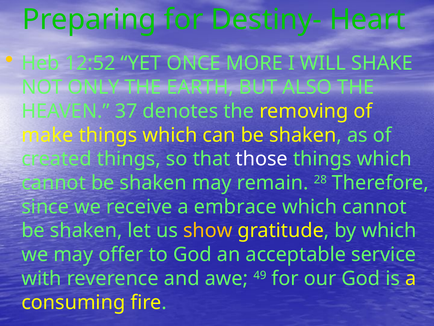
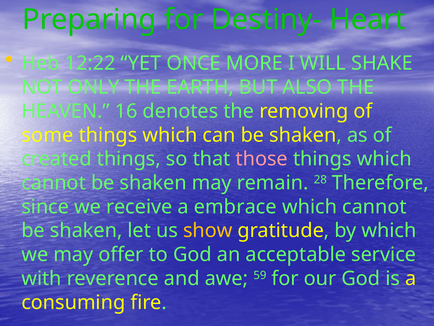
12:52: 12:52 -> 12:22
37: 37 -> 16
make: make -> some
those colour: white -> pink
49: 49 -> 59
